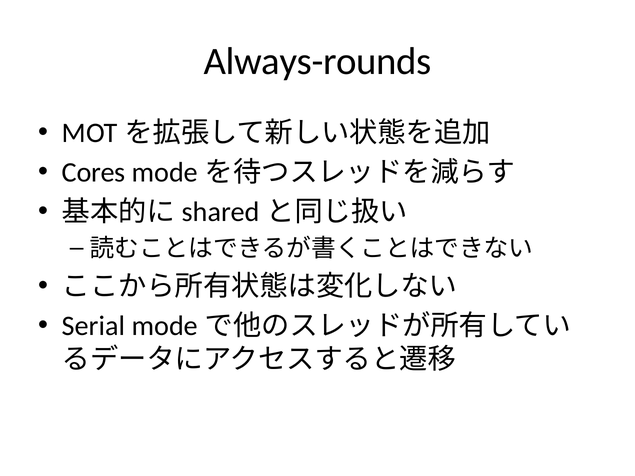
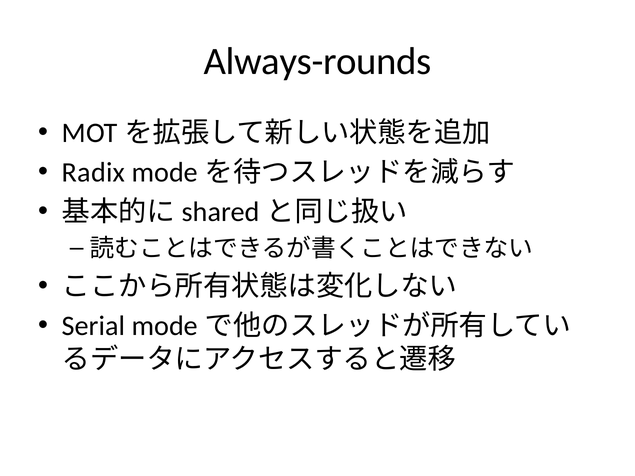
Cores: Cores -> Radix
